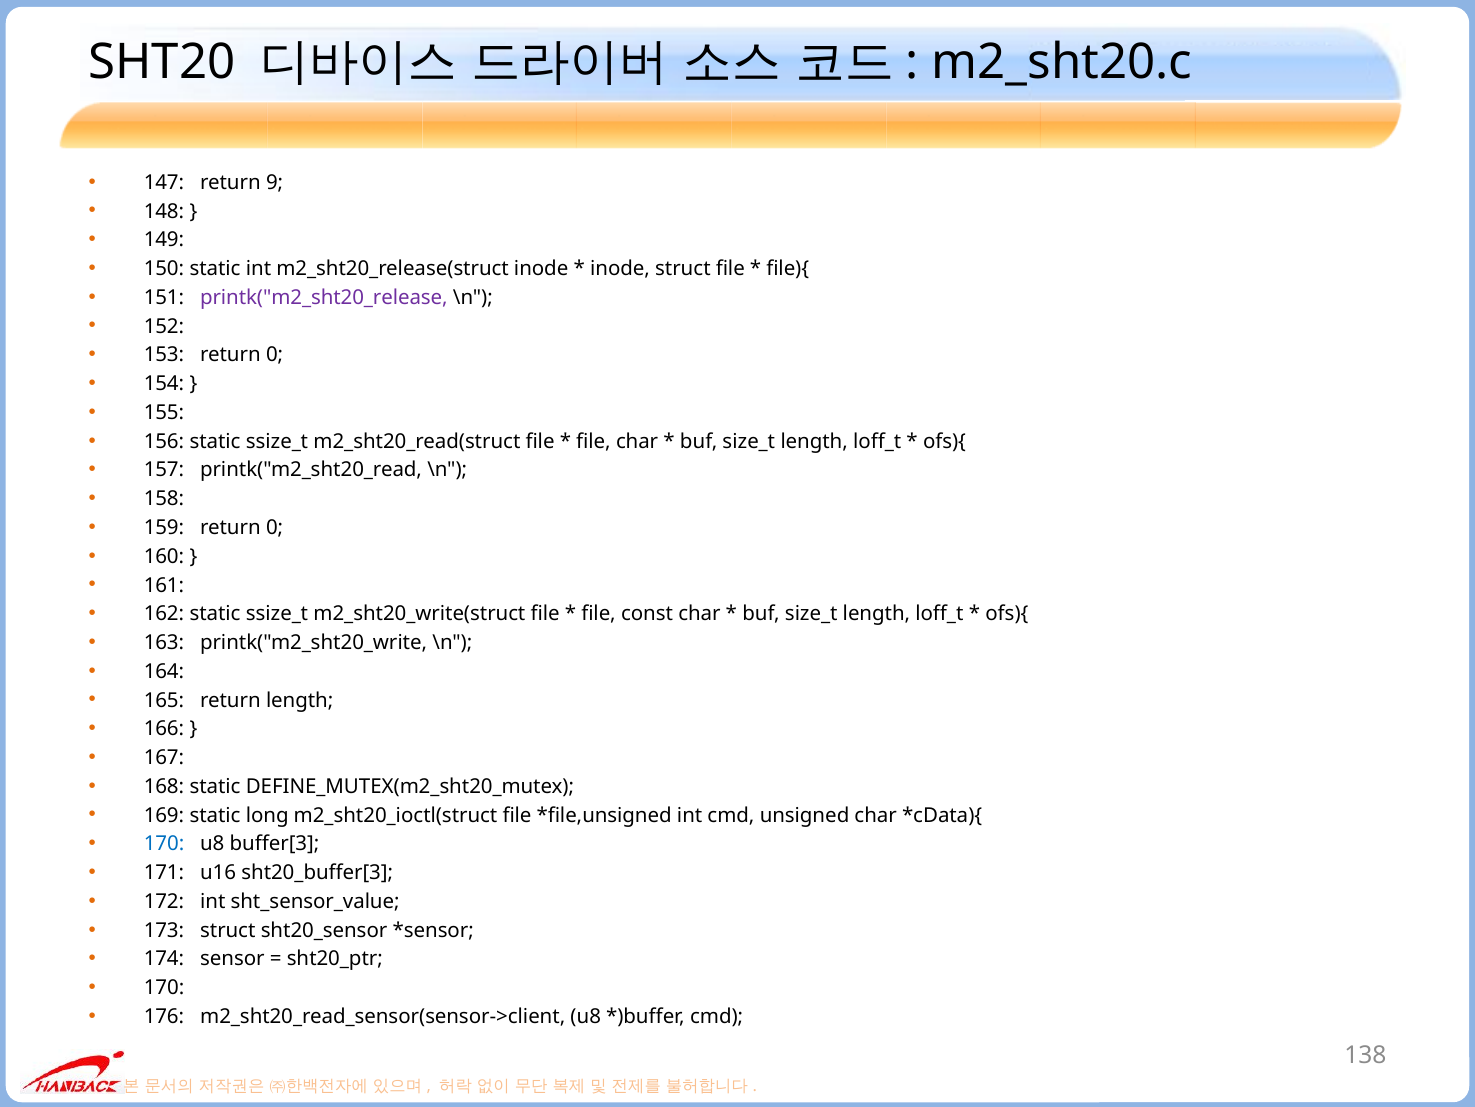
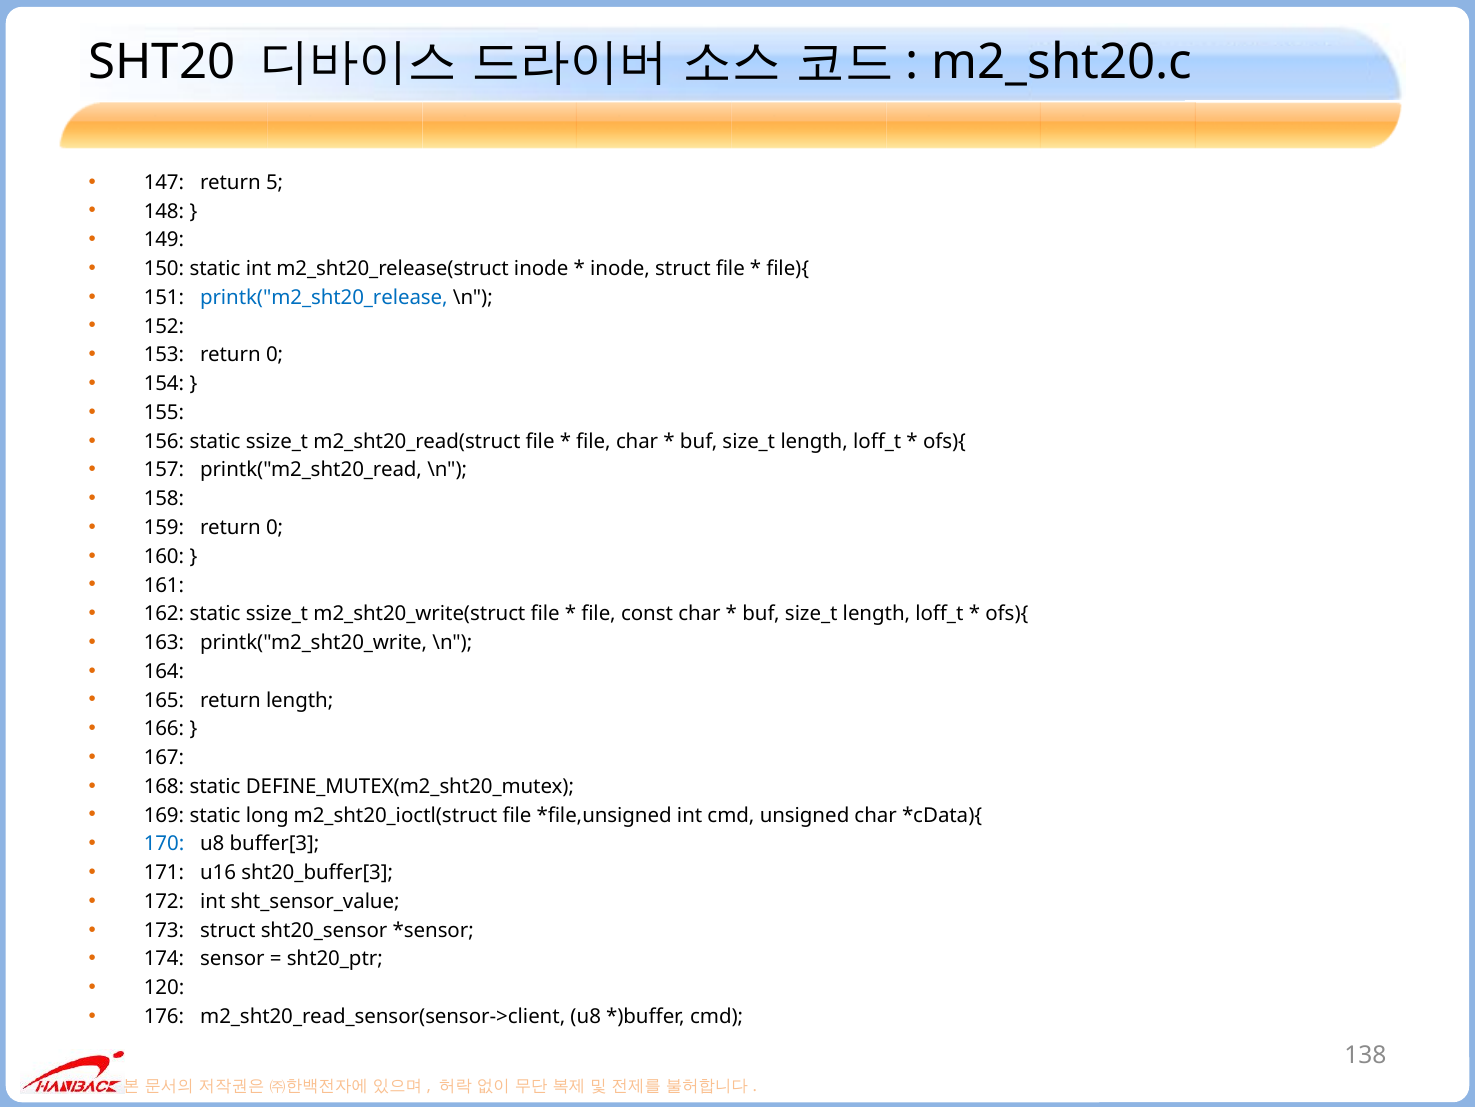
9: 9 -> 5
printk("m2_sht20_release colour: purple -> blue
170 at (164, 987): 170 -> 120
